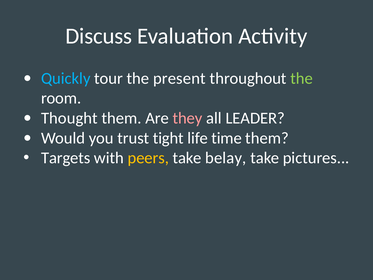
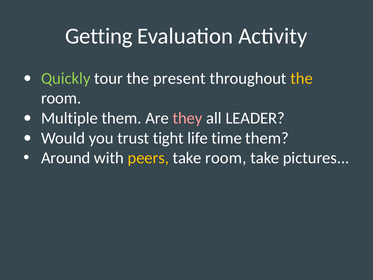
Discuss: Discuss -> Getting
Quickly colour: light blue -> light green
the at (302, 78) colour: light green -> yellow
Thought: Thought -> Multiple
Targets: Targets -> Around
take belay: belay -> room
